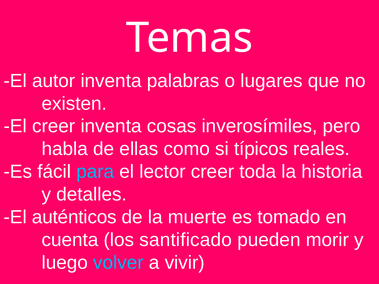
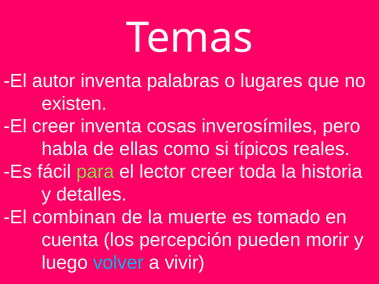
para colour: light blue -> light green
auténticos: auténticos -> combinan
santificado: santificado -> percepción
